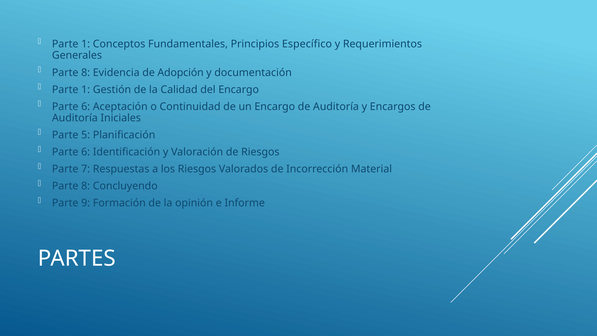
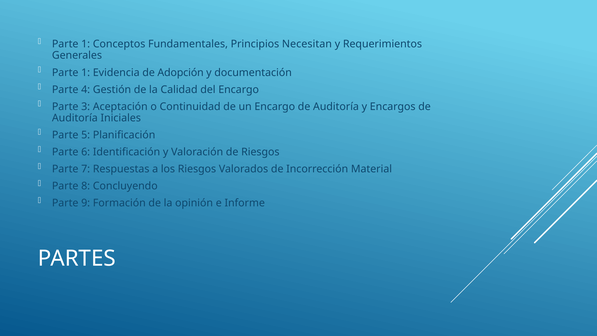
Específico: Específico -> Necesitan
8 at (86, 72): 8 -> 1
1 at (86, 89): 1 -> 4
6 at (86, 106): 6 -> 3
